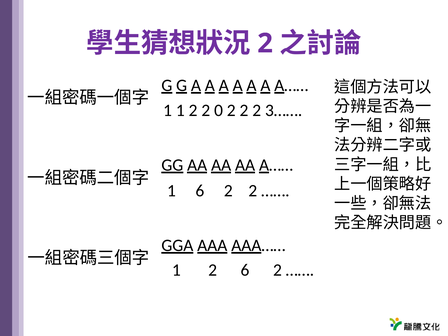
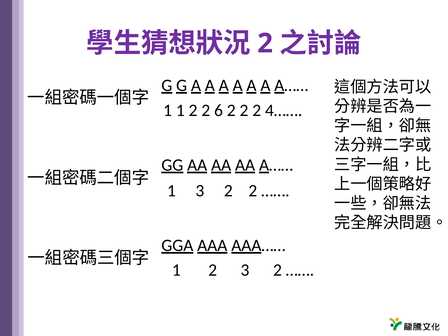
0: 0 -> 6
3……: 3…… -> 4……
1 6: 6 -> 3
2 6: 6 -> 3
